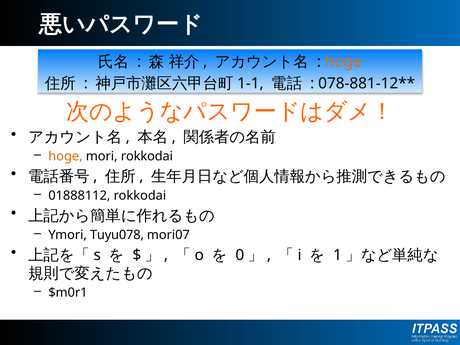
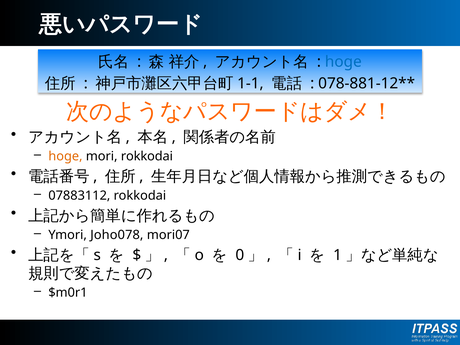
hoge at (343, 62) colour: orange -> blue
01888112: 01888112 -> 07883112
Tuyu078: Tuyu078 -> Joho078
